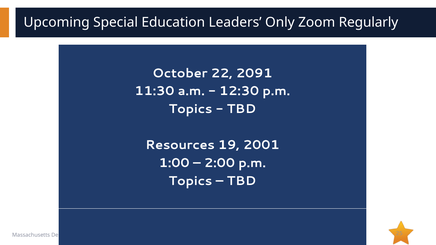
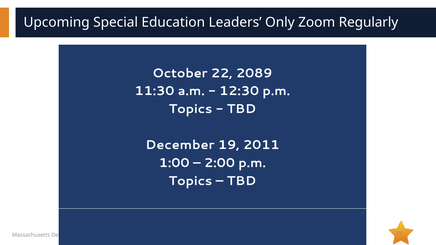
2091: 2091 -> 2089
Resources: Resources -> December
2001: 2001 -> 2011
